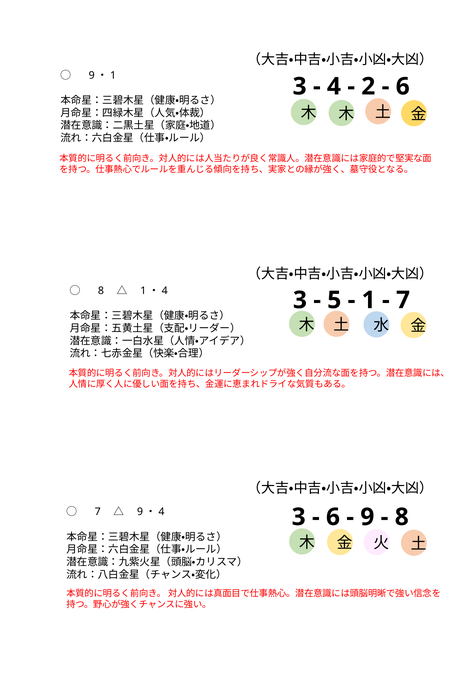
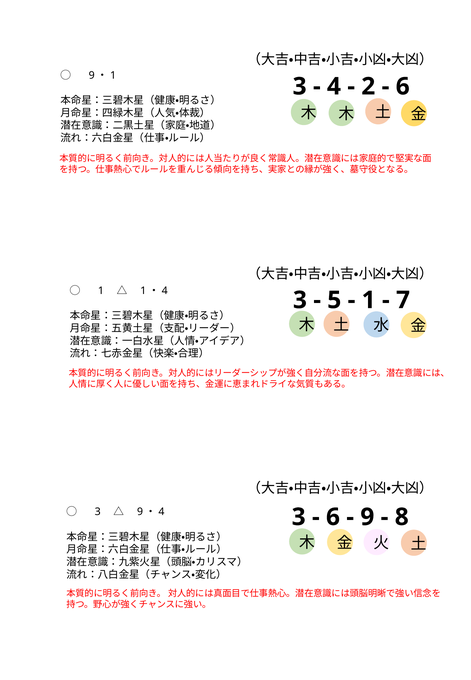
8 at (101, 291): 8 -> 1
7 at (98, 512): 7 -> 3
